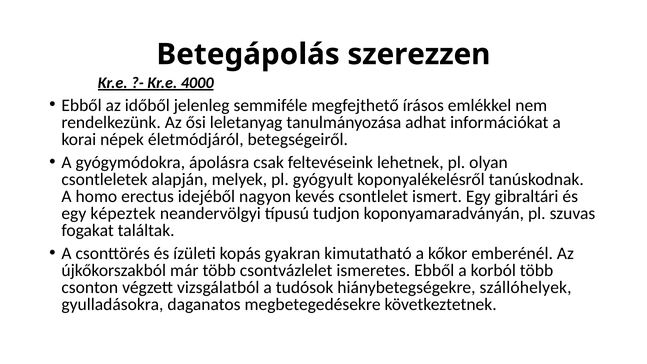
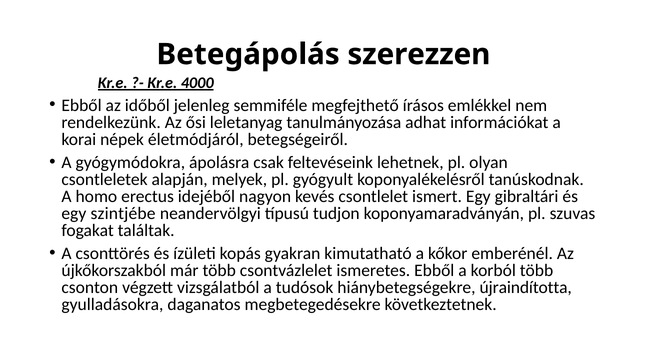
képeztek: képeztek -> szintjébe
szállóhelyek: szállóhelyek -> újraindította
